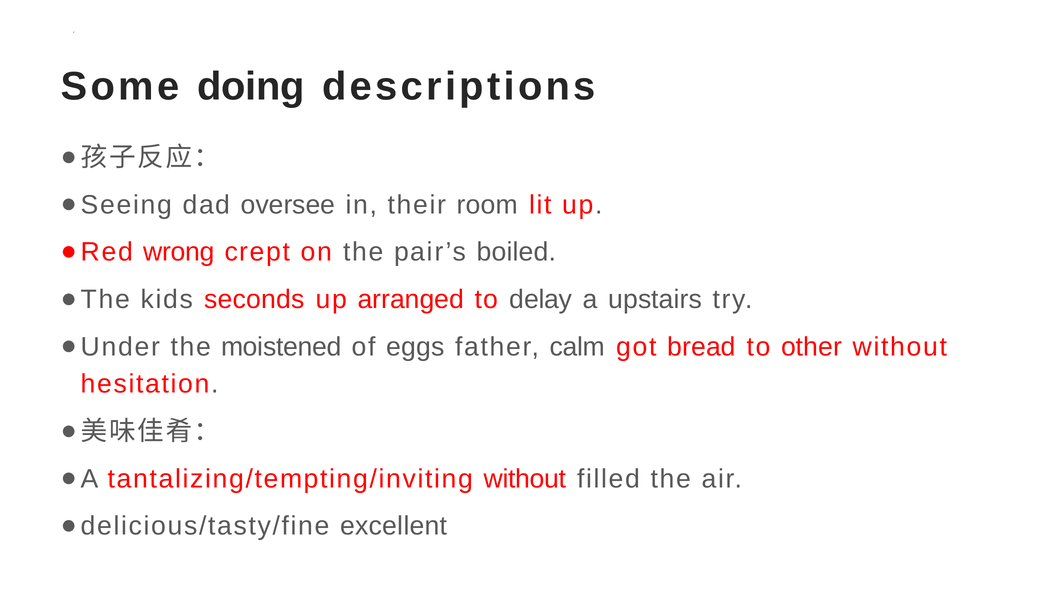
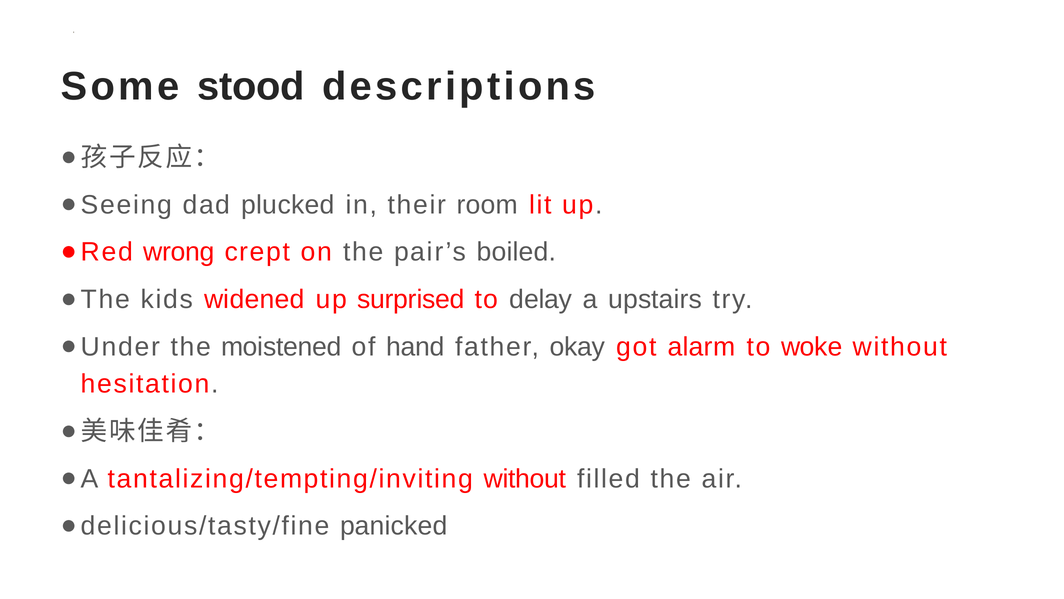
doing: doing -> stood
oversee: oversee -> plucked
seconds: seconds -> widened
arranged: arranged -> surprised
eggs: eggs -> hand
calm: calm -> okay
bread: bread -> alarm
other: other -> woke
excellent: excellent -> panicked
